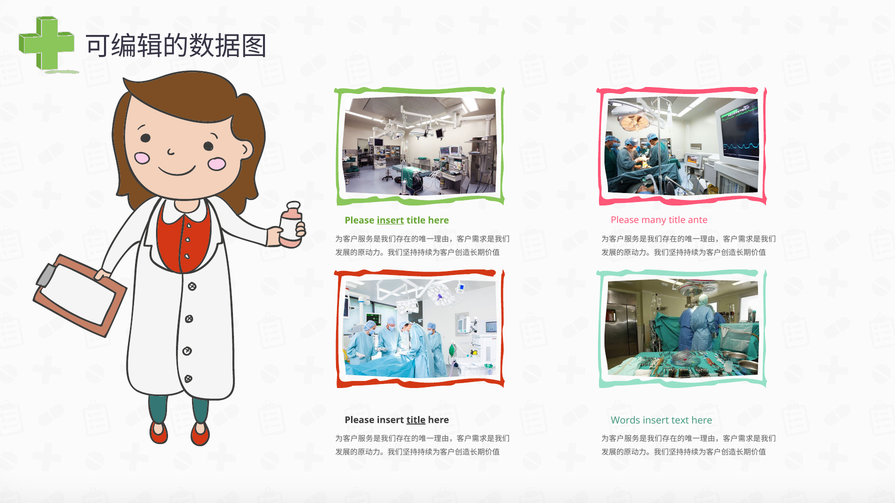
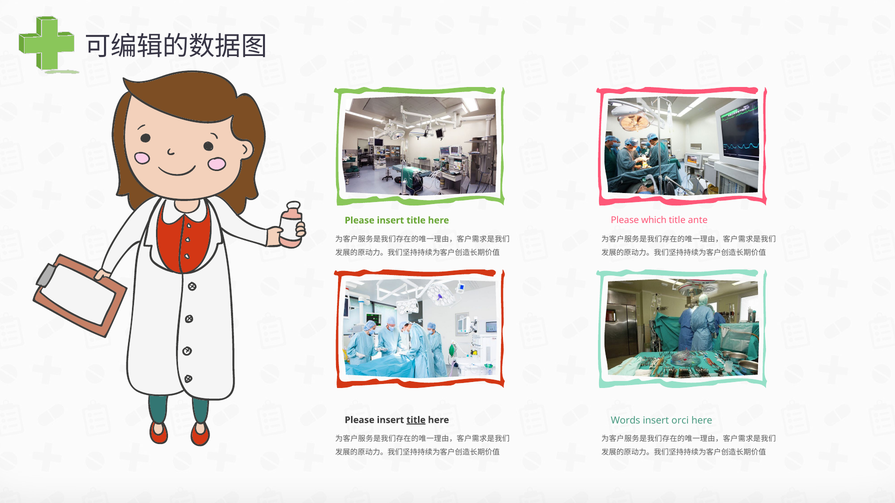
many: many -> which
insert at (390, 221) underline: present -> none
text: text -> orci
